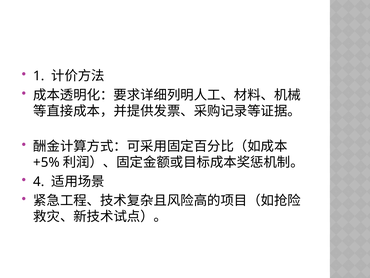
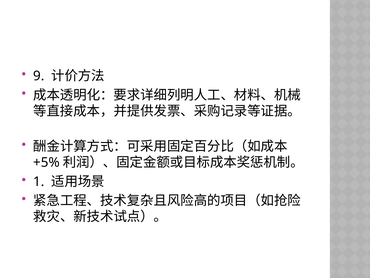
1: 1 -> 9
4: 4 -> 1
